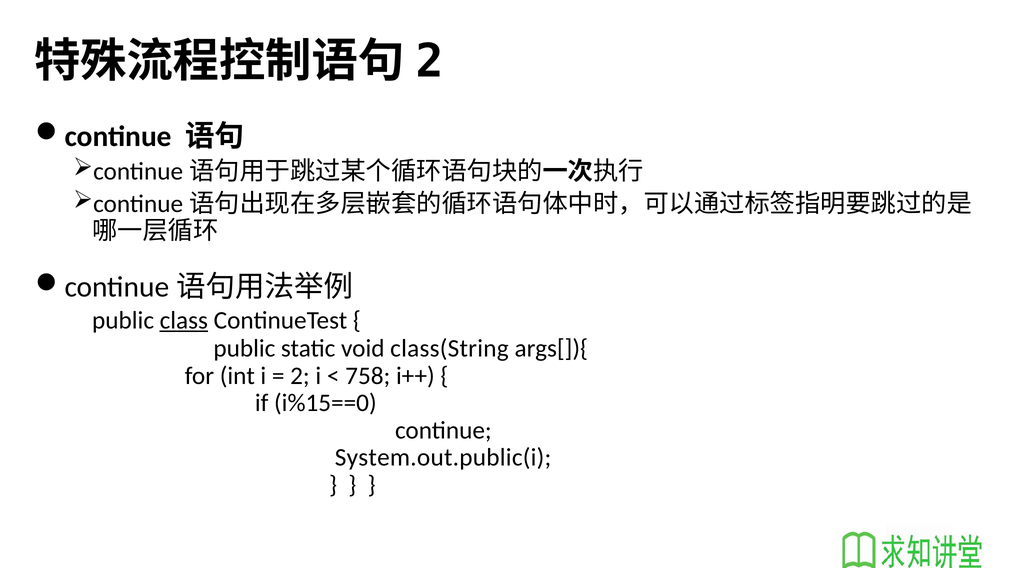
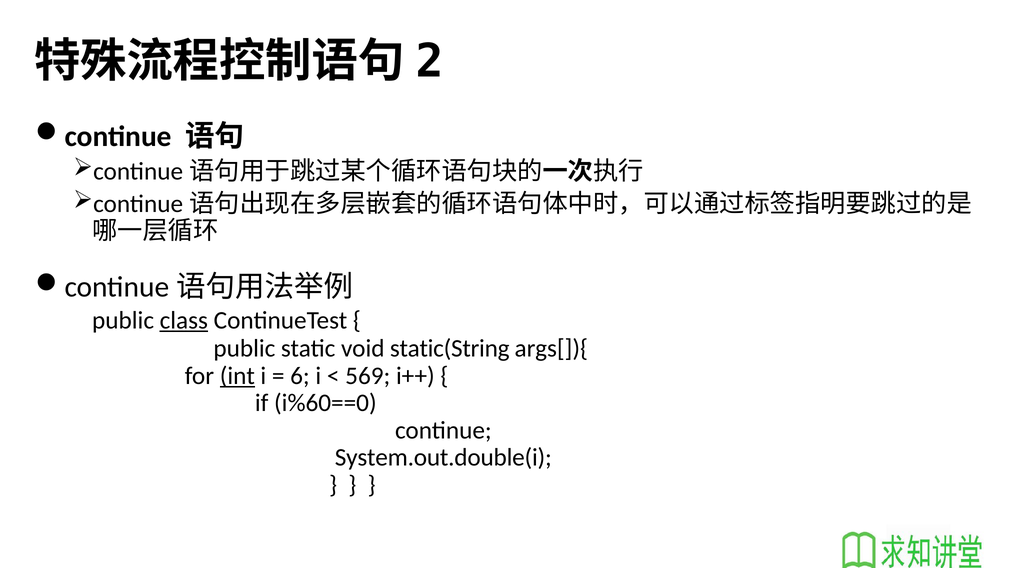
class(String: class(String -> static(String
int underline: none -> present
2 at (300, 376): 2 -> 6
758: 758 -> 569
i%15==0: i%15==0 -> i%60==0
System.out.public(i: System.out.public(i -> System.out.double(i
